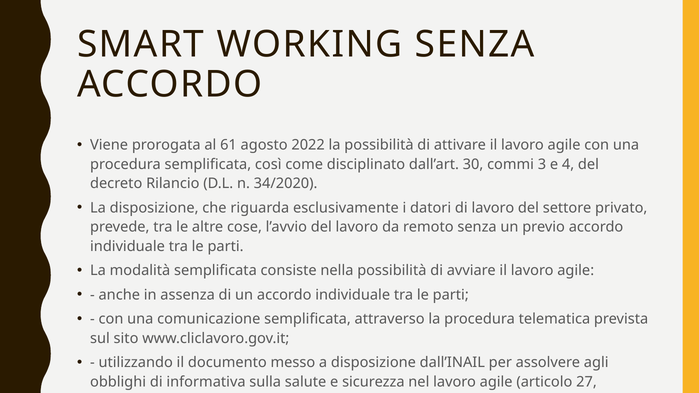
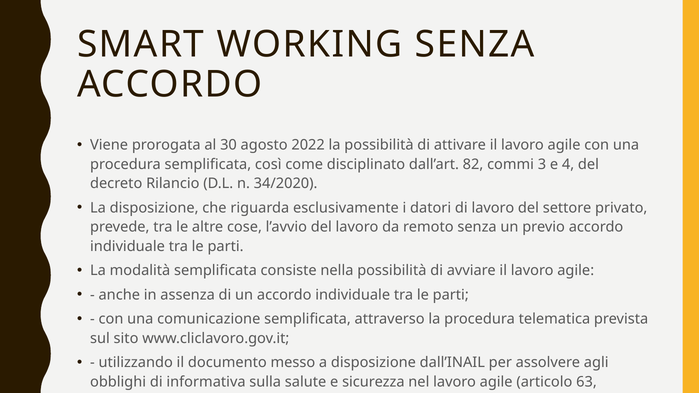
61: 61 -> 30
30: 30 -> 82
27: 27 -> 63
